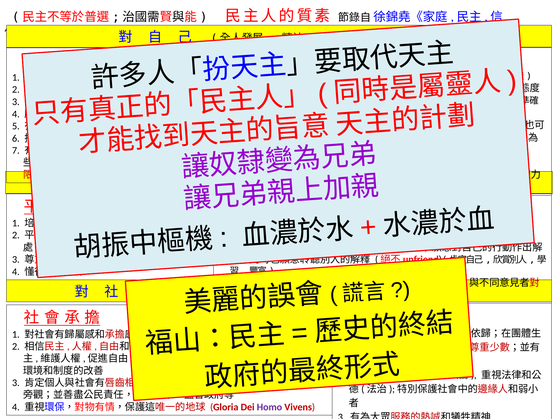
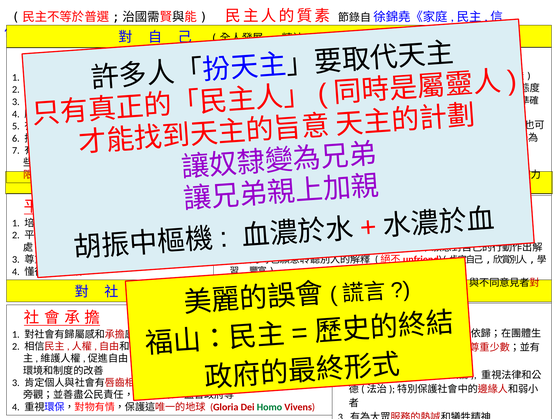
Homo colour: purple -> green
